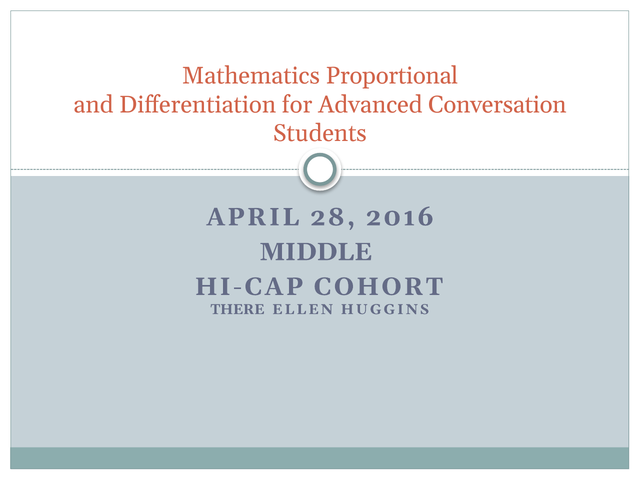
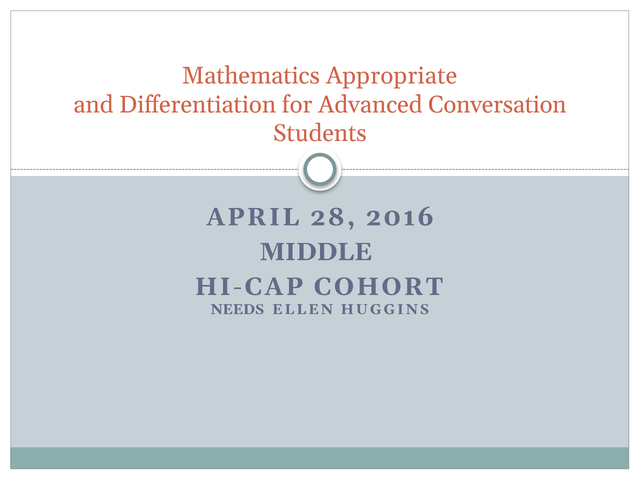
Proportional: Proportional -> Appropriate
THERE: THERE -> NEEDS
